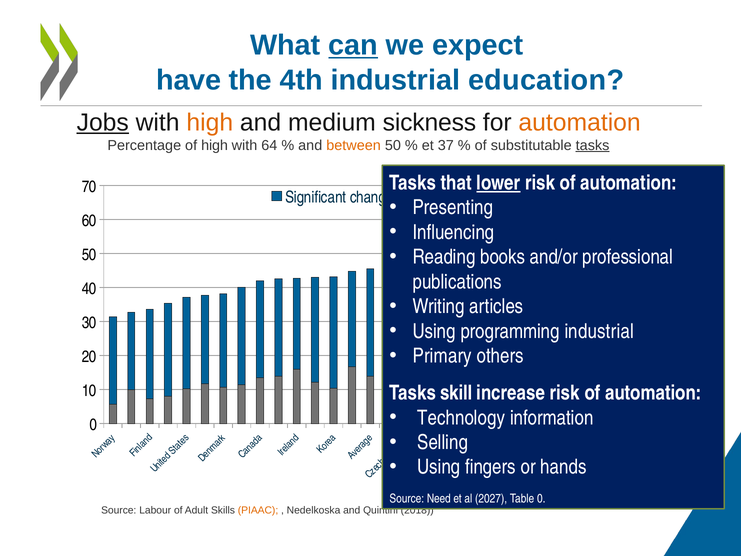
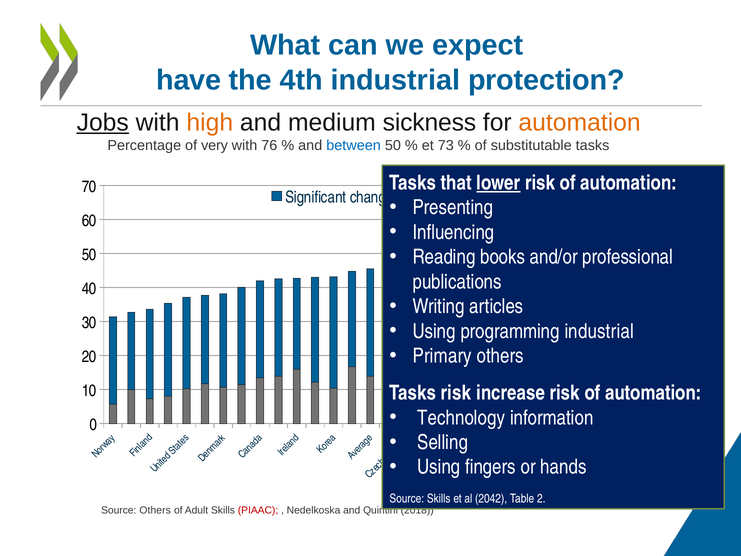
can underline: present -> none
education: education -> protection
of high: high -> very
64: 64 -> 76
between colour: orange -> blue
37: 37 -> 73
tasks at (593, 145) underline: present -> none
Tasks skill: skill -> risk
Source Need: Need -> Skills
2027: 2027 -> 2042
Table 0: 0 -> 2
Source Labour: Labour -> Others
PIAAC colour: orange -> red
